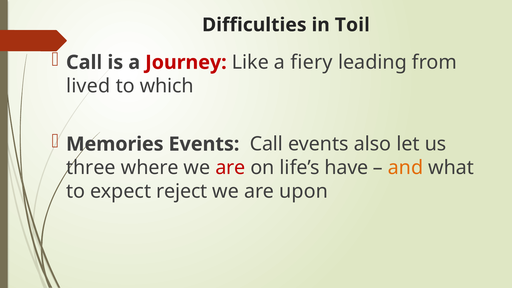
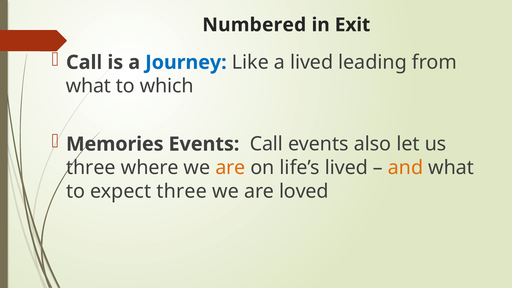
Difficulties: Difficulties -> Numbered
Toil: Toil -> Exit
Journey colour: red -> blue
a fiery: fiery -> lived
lived at (88, 86): lived -> what
are at (230, 168) colour: red -> orange
life’s have: have -> lived
expect reject: reject -> three
upon: upon -> loved
